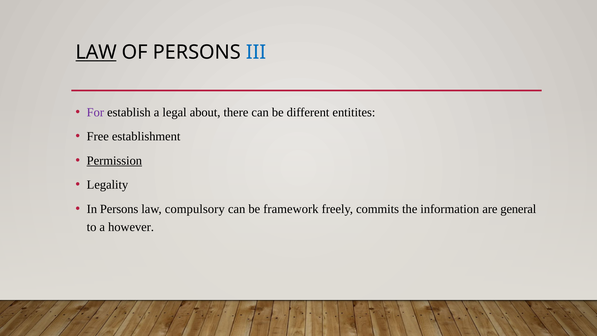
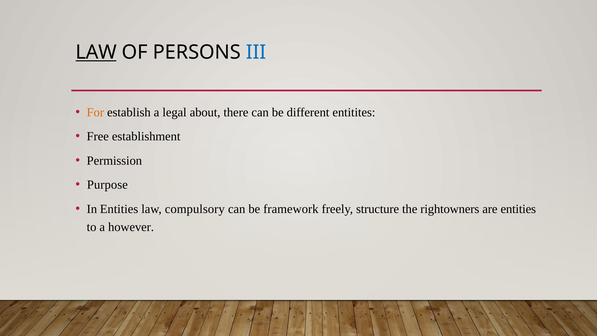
For colour: purple -> orange
Permission underline: present -> none
Legality: Legality -> Purpose
In Persons: Persons -> Entities
commits: commits -> structure
information: information -> rightowners
are general: general -> entities
